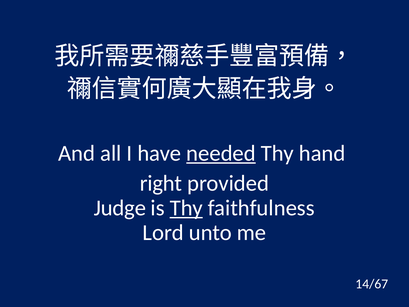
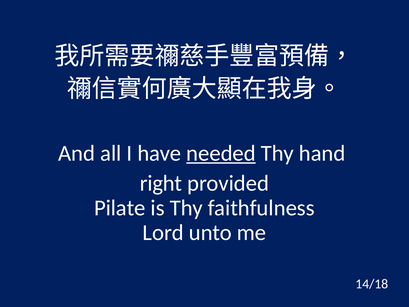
Judge: Judge -> Pilate
Thy at (186, 208) underline: present -> none
14/67: 14/67 -> 14/18
